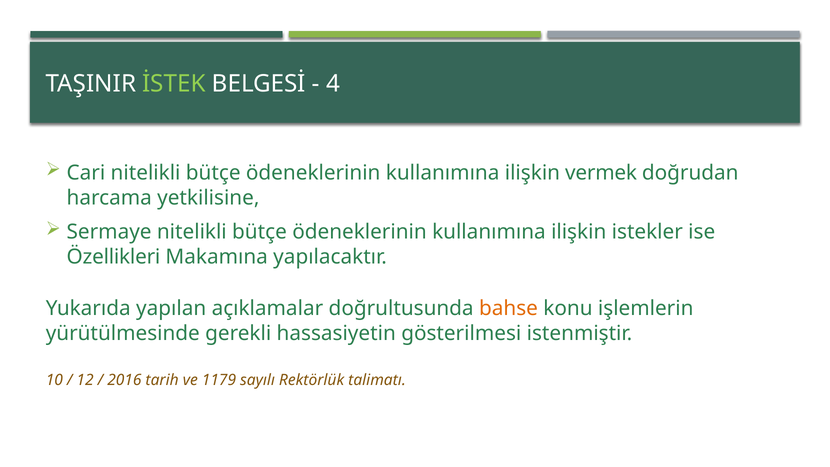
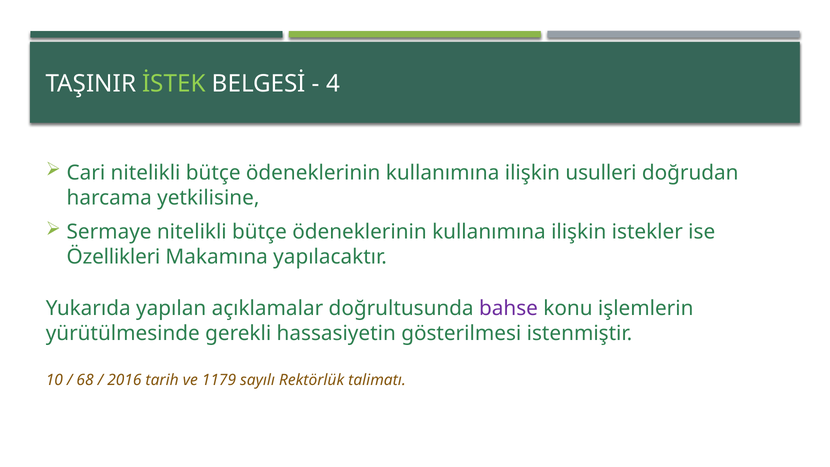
vermek: vermek -> usulleri
bahse colour: orange -> purple
12: 12 -> 68
